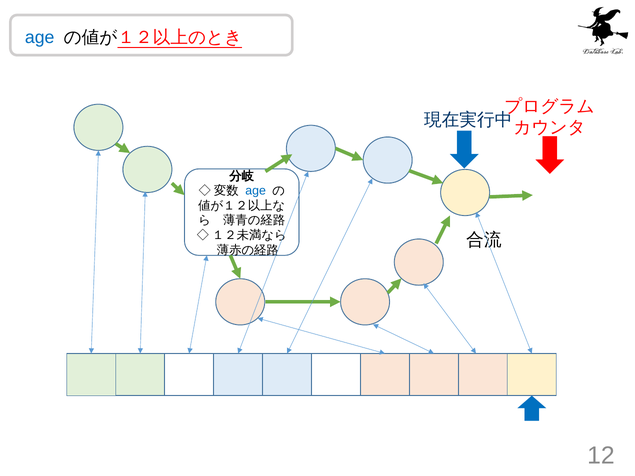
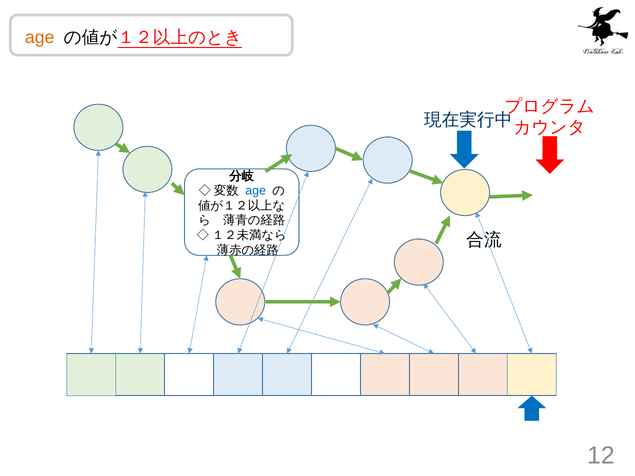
age at (40, 37) colour: blue -> orange
